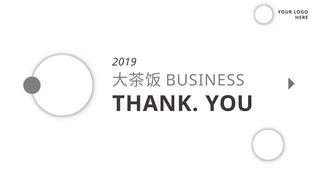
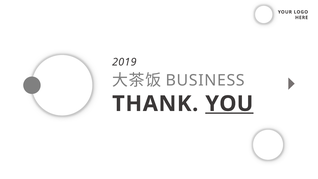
YOU underline: none -> present
